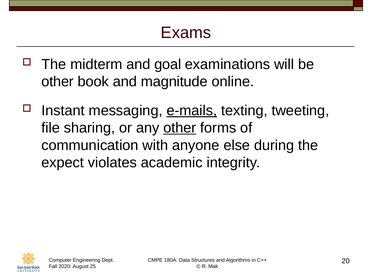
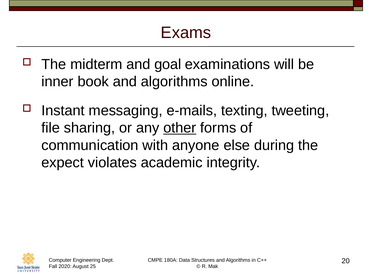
other at (58, 82): other -> inner
book and magnitude: magnitude -> algorithms
e-mails underline: present -> none
